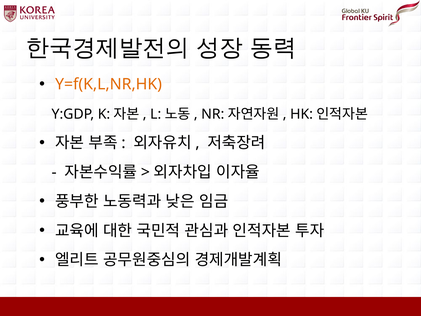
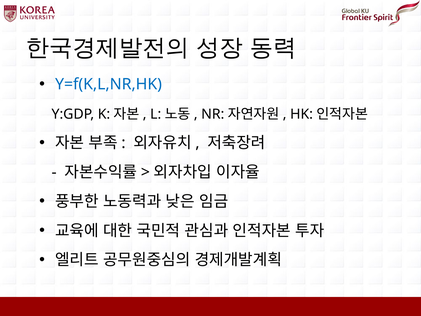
Y=f(K,L,NR,HK colour: orange -> blue
